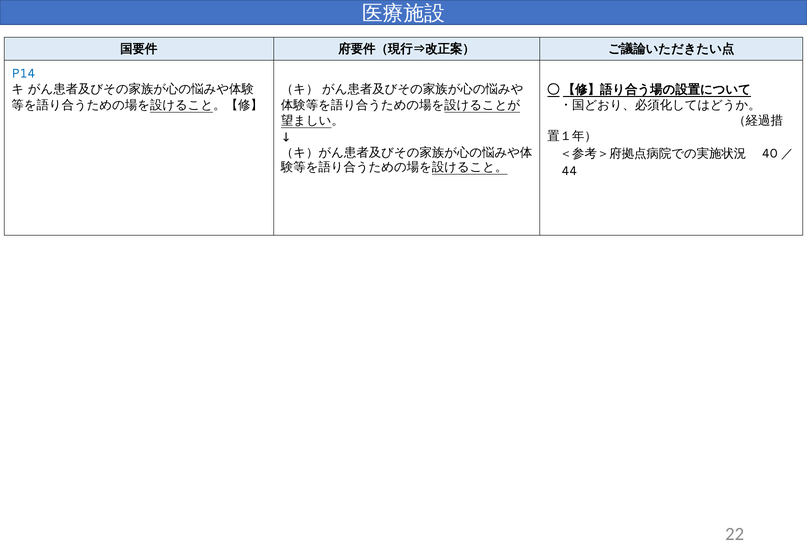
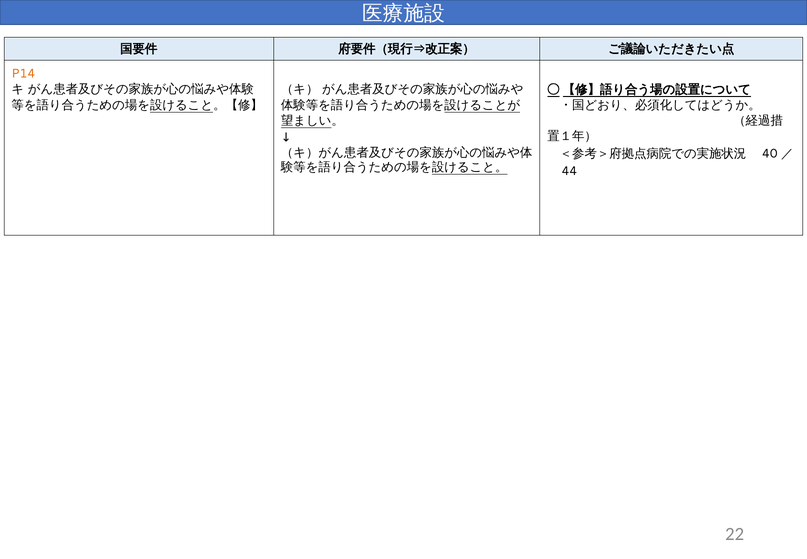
P14 colour: blue -> orange
